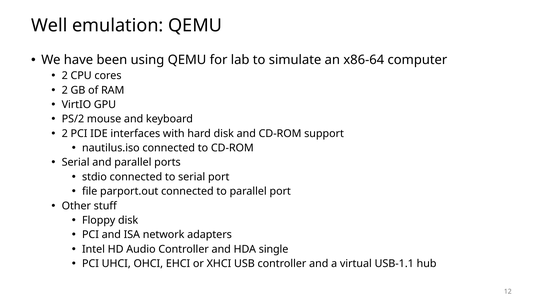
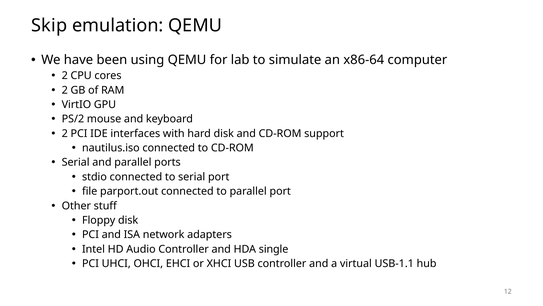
Well: Well -> Skip
